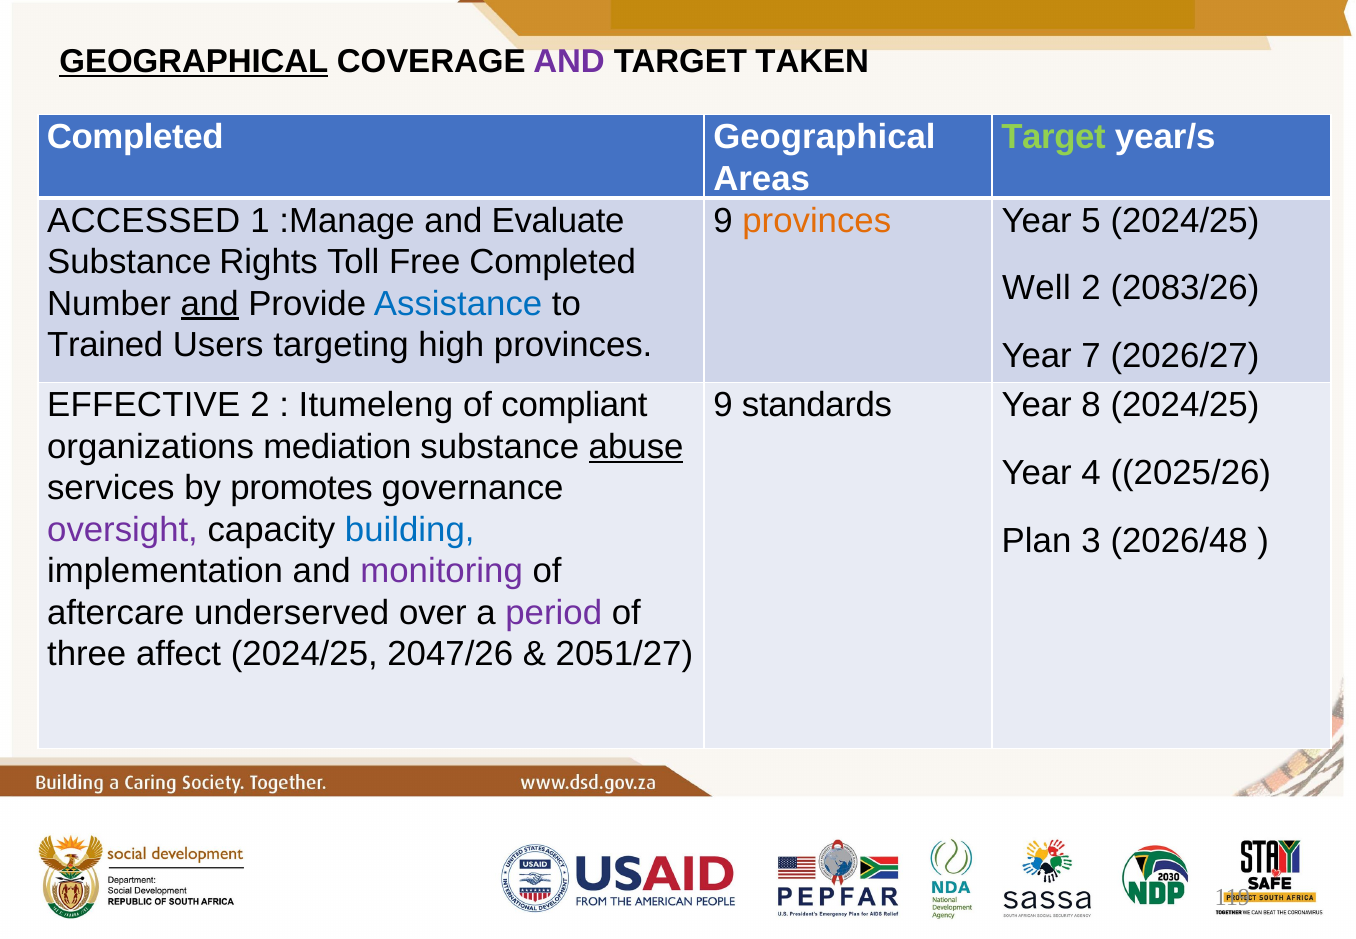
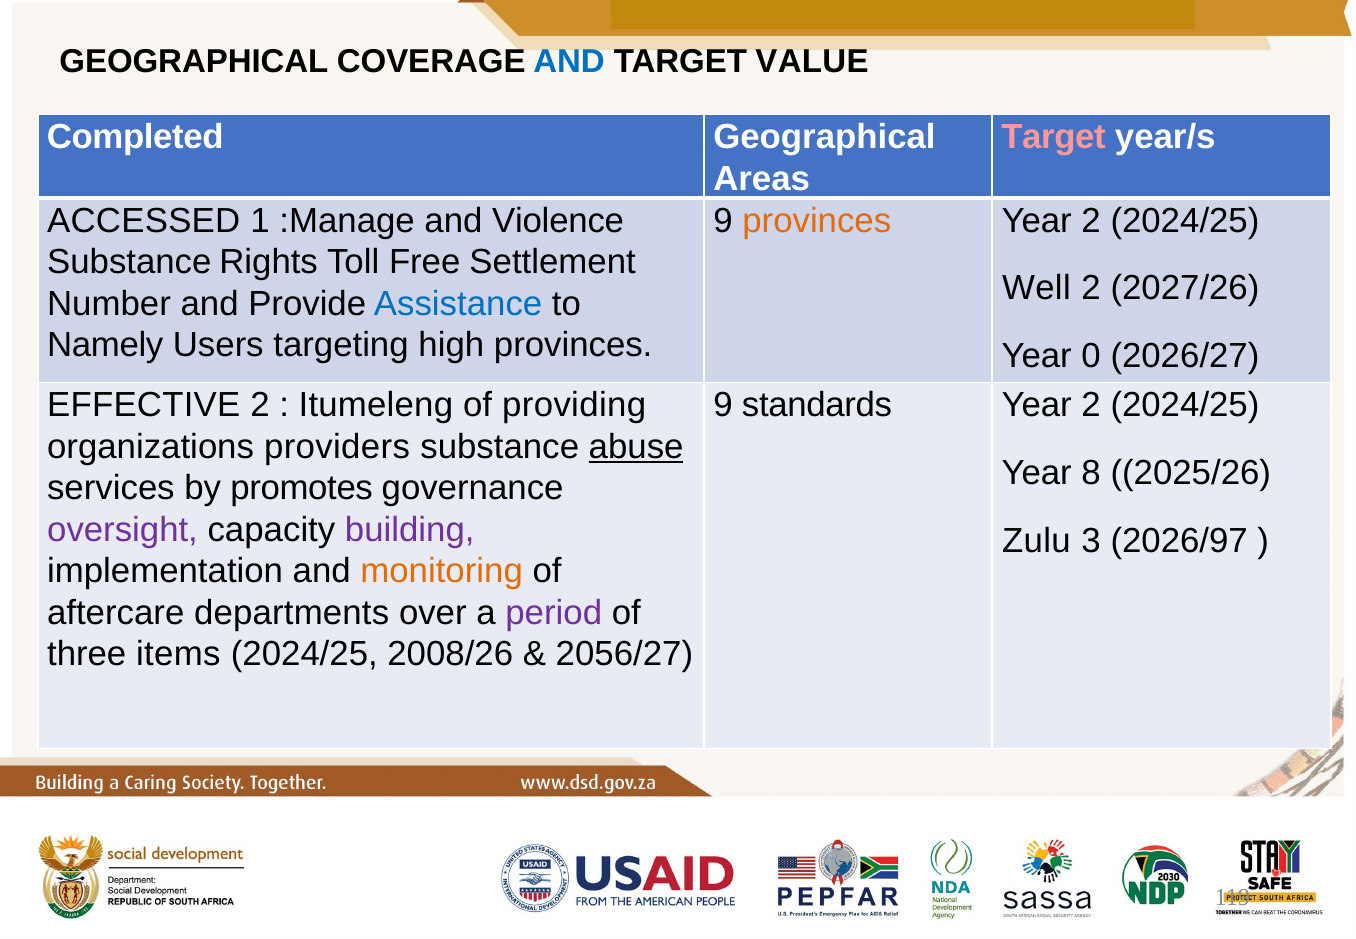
GEOGRAPHICAL at (194, 62) underline: present -> none
AND at (569, 62) colour: purple -> blue
TAKEN: TAKEN -> VALUE
Target at (1054, 137) colour: light green -> pink
Evaluate: Evaluate -> Violence
5 at (1091, 220): 5 -> 2
Free Completed: Completed -> Settlement
2083/26: 2083/26 -> 2027/26
and at (210, 303) underline: present -> none
Trained: Trained -> Namely
7: 7 -> 0
compliant: compliant -> providing
8 at (1091, 405): 8 -> 2
mediation: mediation -> providers
4: 4 -> 8
building colour: blue -> purple
Plan: Plan -> Zulu
2026/48: 2026/48 -> 2026/97
monitoring colour: purple -> orange
underserved: underserved -> departments
affect: affect -> items
2047/26: 2047/26 -> 2008/26
2051/27: 2051/27 -> 2056/27
